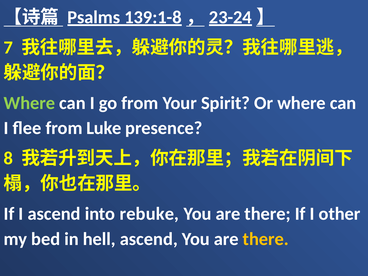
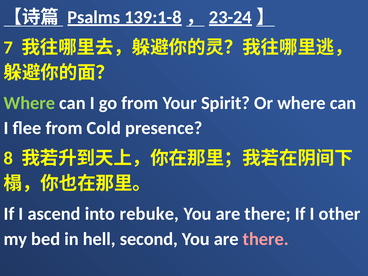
Luke: Luke -> Cold
hell ascend: ascend -> second
there at (266, 239) colour: yellow -> pink
